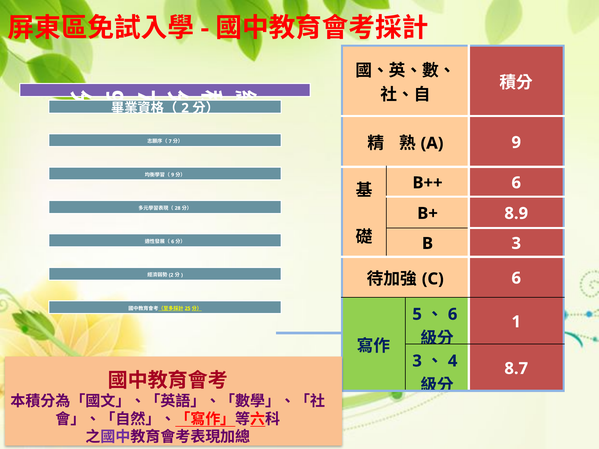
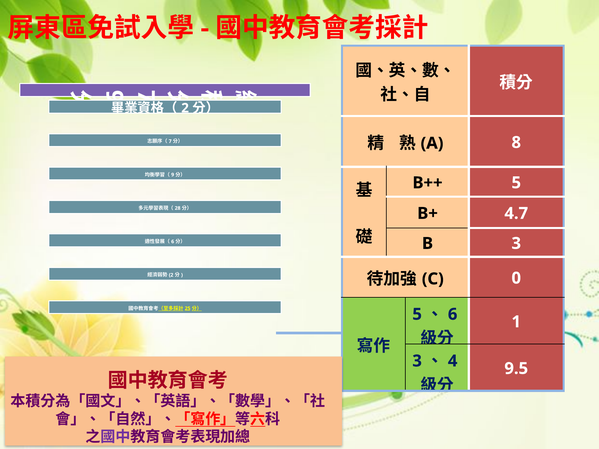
9 at (516, 143): 9 -> 8
B++ 6: 6 -> 5
8.9: 8.9 -> 4.7
6 at (516, 278): 6 -> 0
8.7: 8.7 -> 9.5
